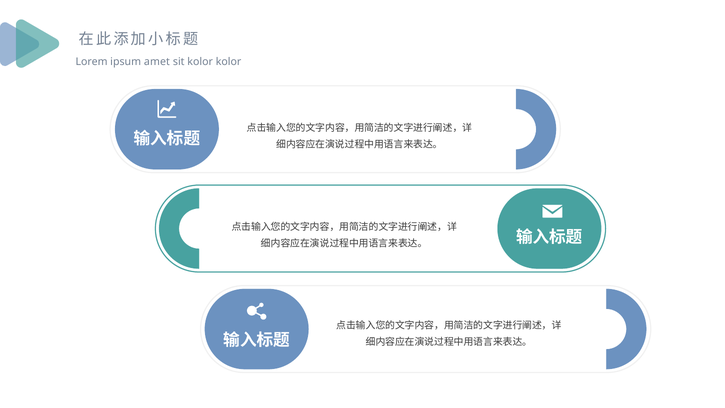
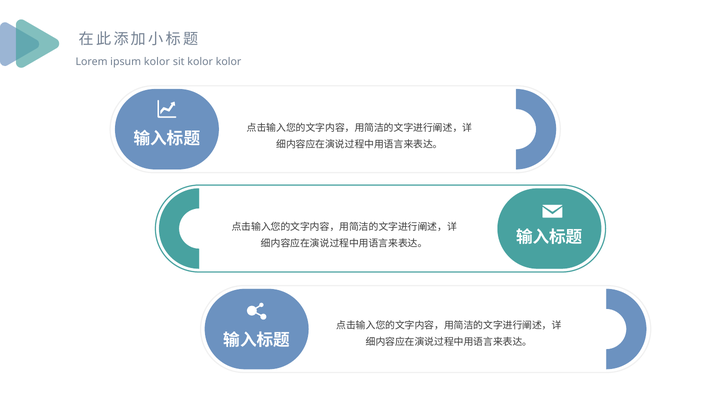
ipsum amet: amet -> kolor
